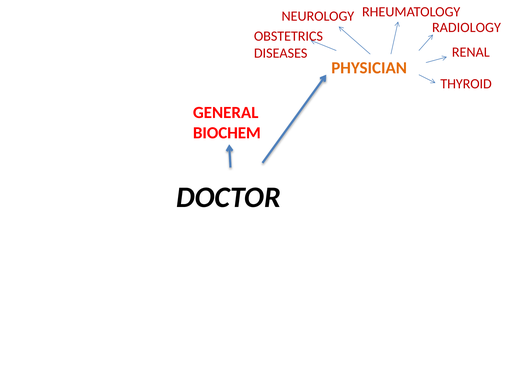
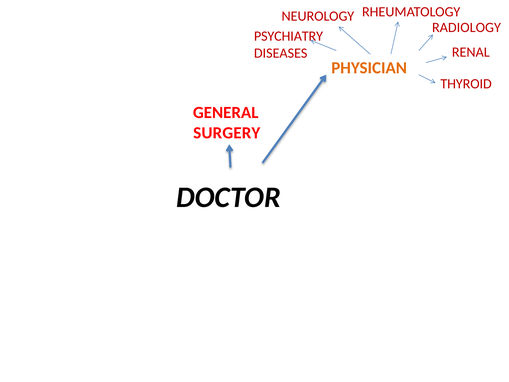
OBSTETRICS: OBSTETRICS -> PSYCHIATRY
BIOCHEM: BIOCHEM -> SURGERY
